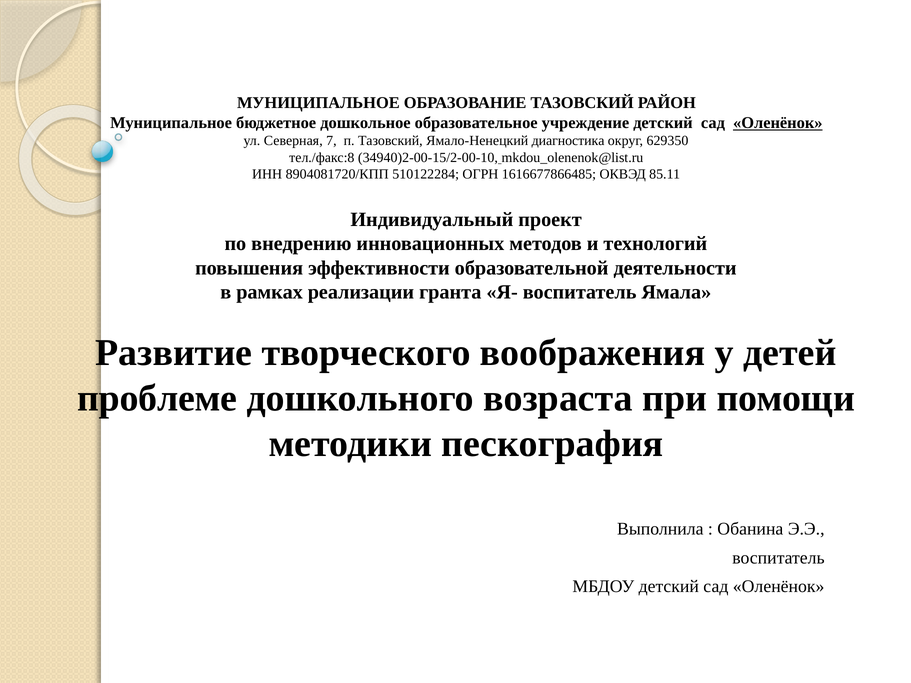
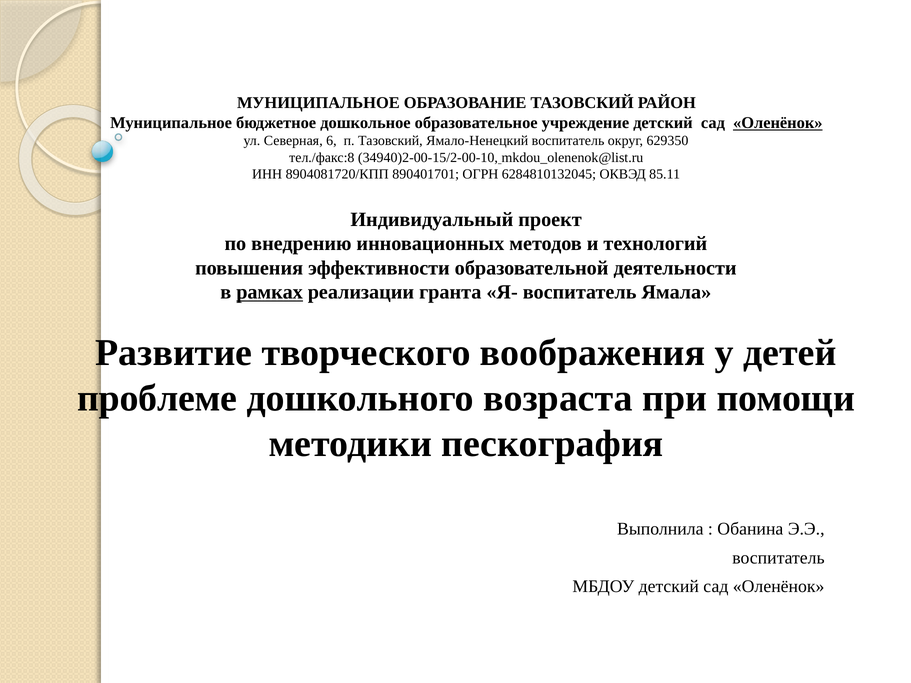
7: 7 -> 6
Ямало-Ненецкий диагностика: диагностика -> воспитатель
510122284: 510122284 -> 890401701
1616677866485: 1616677866485 -> 6284810132045
рамках underline: none -> present
